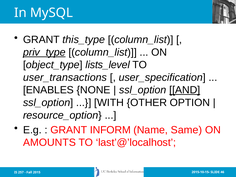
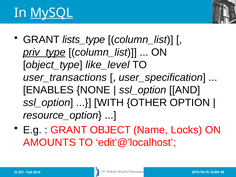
MySQL underline: none -> present
this_type: this_type -> lists_type
lists_level: lists_level -> like_level
AND underline: present -> none
INFORM: INFORM -> OBJECT
Same: Same -> Locks
last’@’localhost: last’@’localhost -> edit’@’localhost
